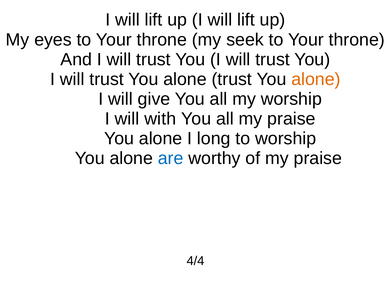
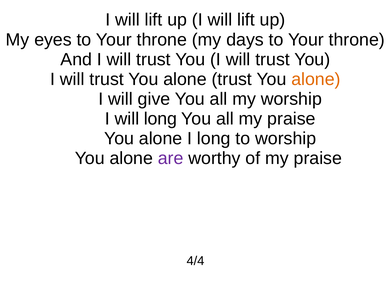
seek: seek -> days
will with: with -> long
are colour: blue -> purple
